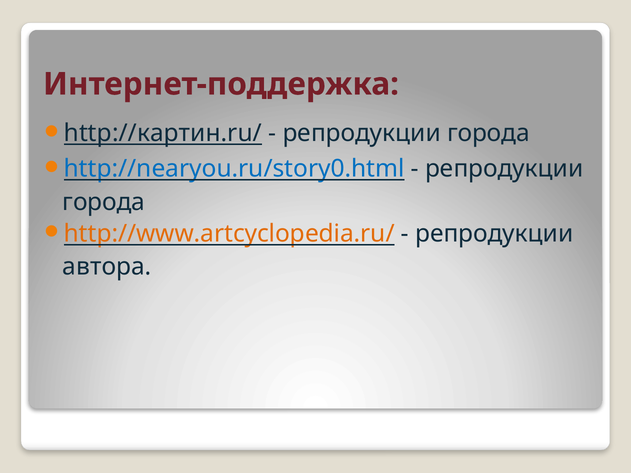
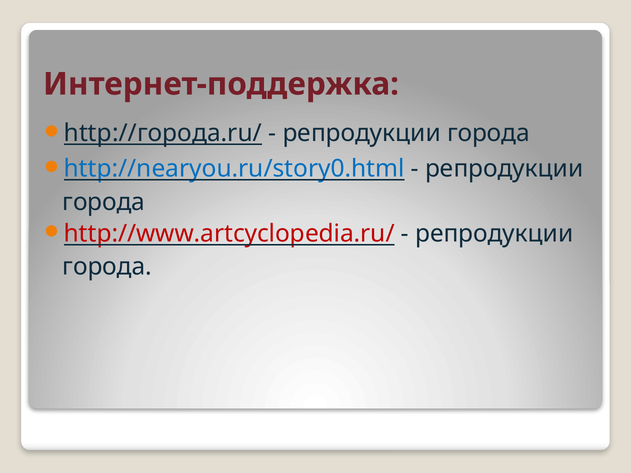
http://картин.ru/: http://картин.ru/ -> http://города.ru/
http://www.artcyclopedia.ru/ colour: orange -> red
автора at (107, 267): автора -> города
